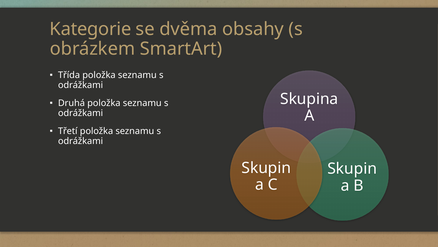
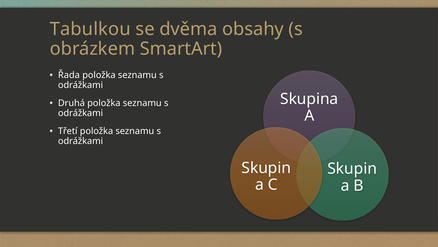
Kategorie: Kategorie -> Tabulkou
Třída: Třída -> Řada
